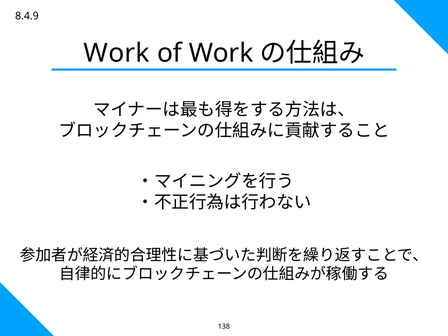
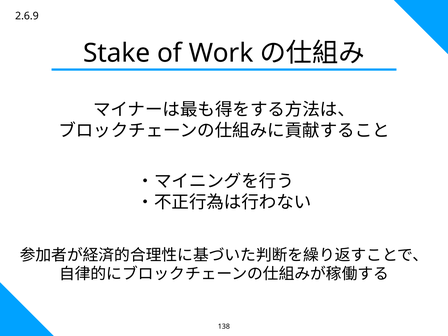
8.4.9: 8.4.9 -> 2.6.9
Work at (117, 53): Work -> Stake
